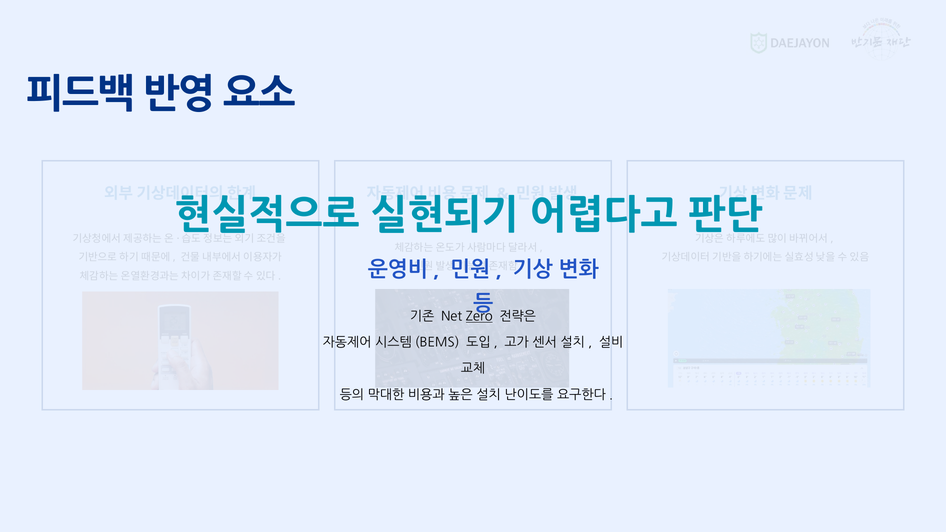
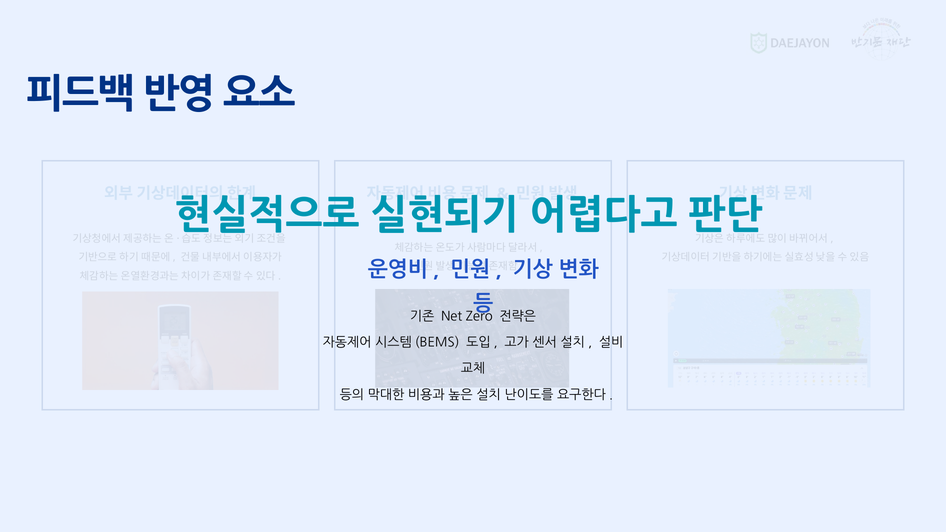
Zero underline: present -> none
